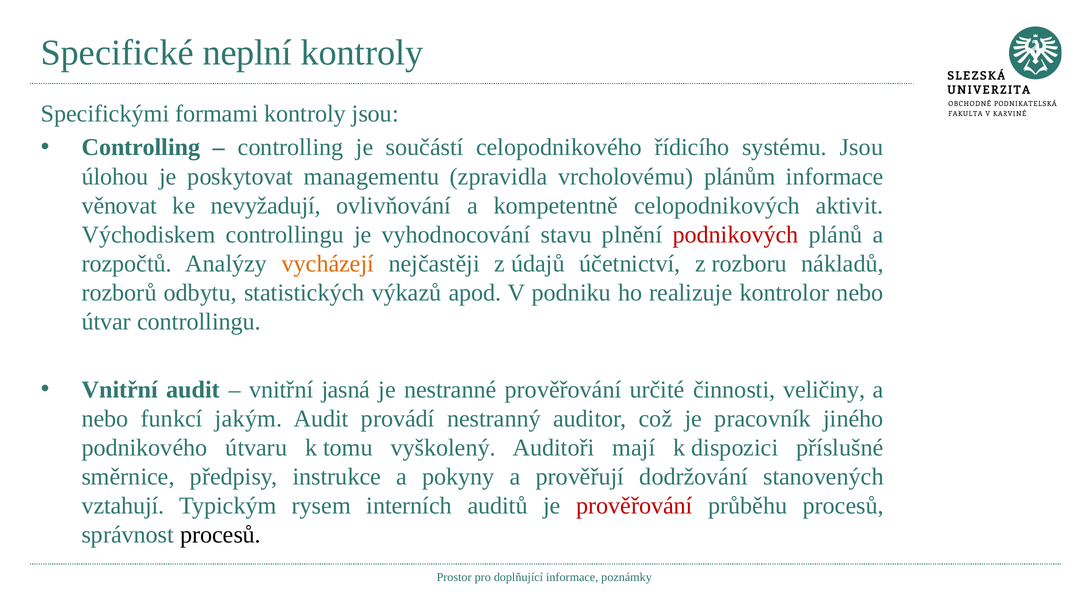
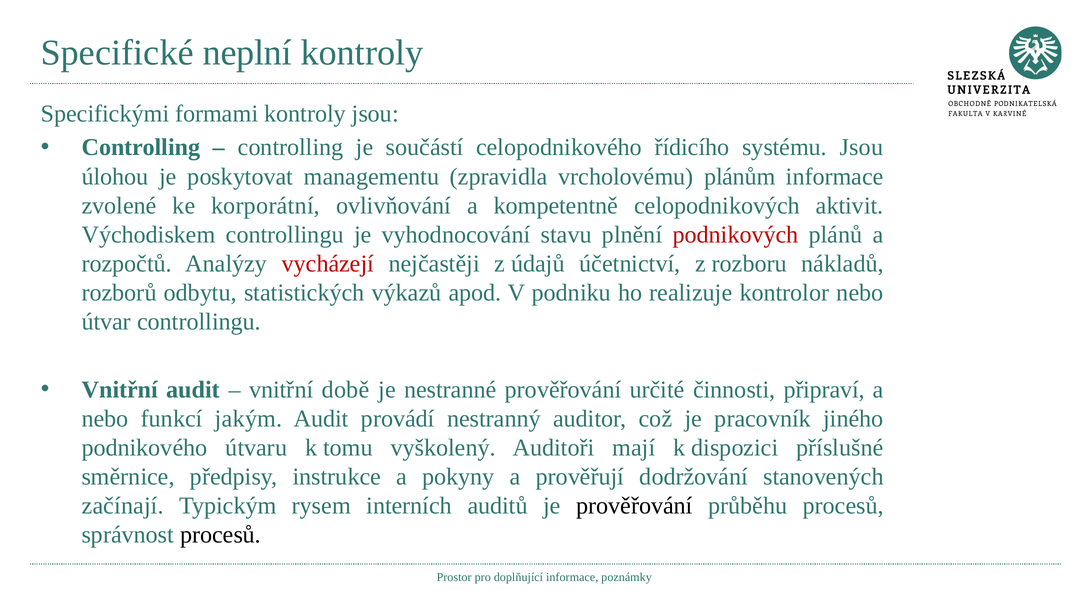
věnovat: věnovat -> zvolené
nevyžadují: nevyžadují -> korporátní
vycházejí colour: orange -> red
jasná: jasná -> době
veličiny: veličiny -> připraví
vztahují: vztahují -> začínají
prověřování at (634, 505) colour: red -> black
